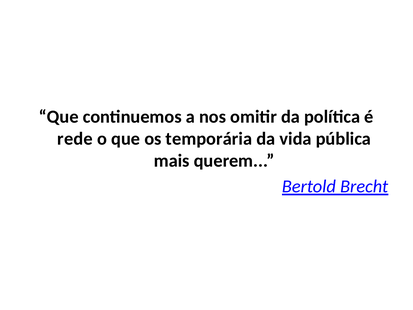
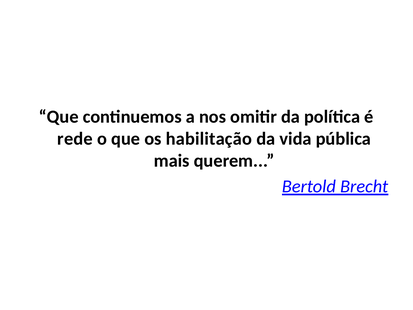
temporária: temporária -> habilitação
